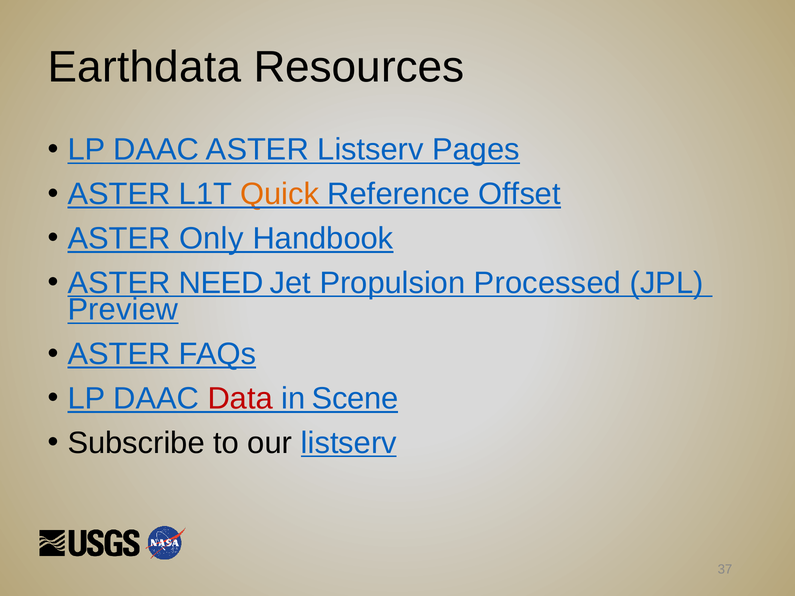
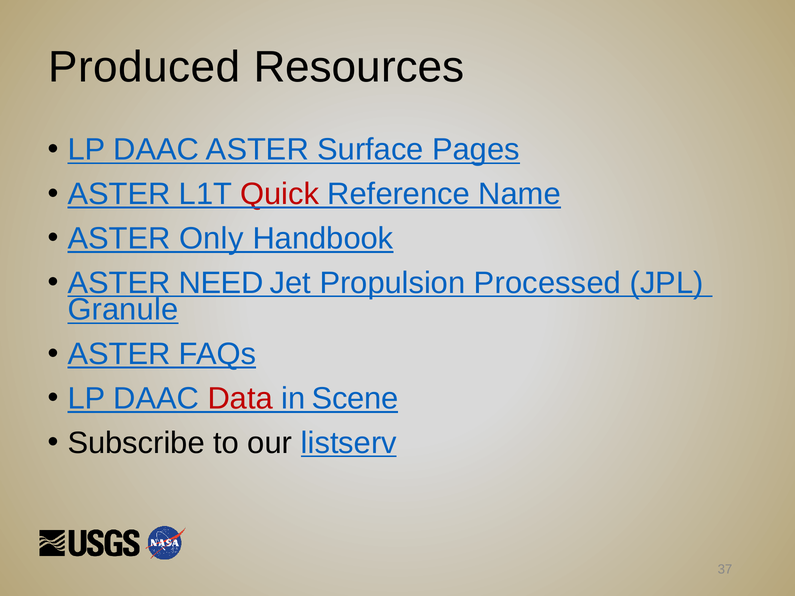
Earthdata: Earthdata -> Produced
ASTER Listserv: Listserv -> Surface
Quick colour: orange -> red
Offset: Offset -> Name
Preview: Preview -> Granule
